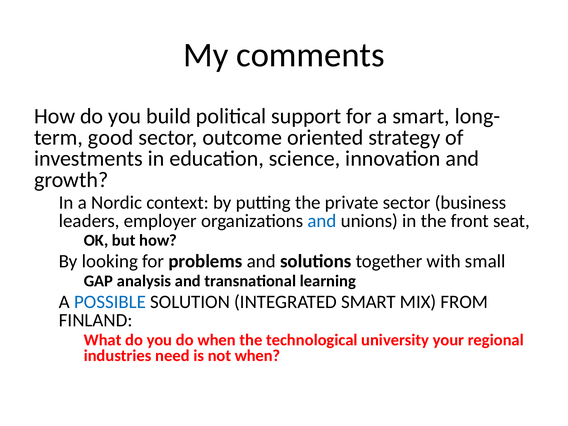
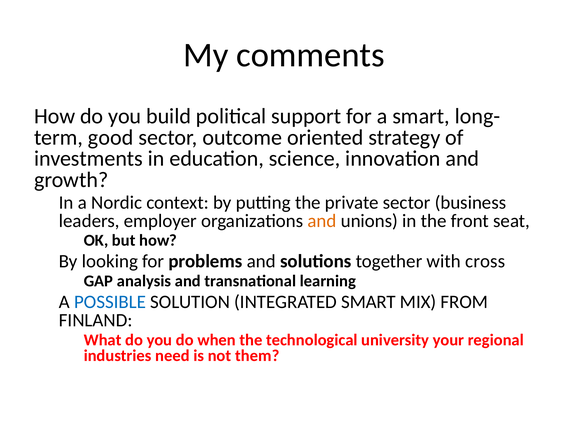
and at (322, 221) colour: blue -> orange
small: small -> cross
not when: when -> them
